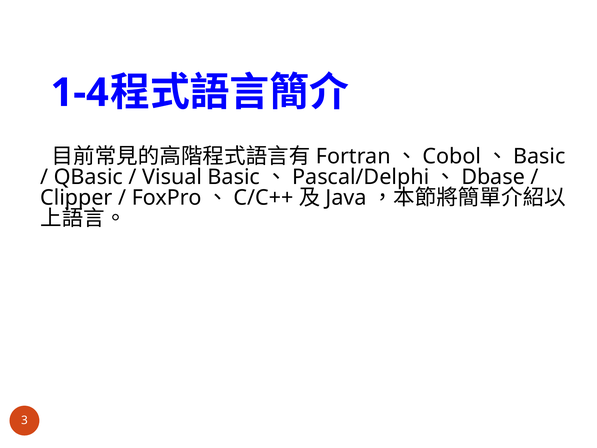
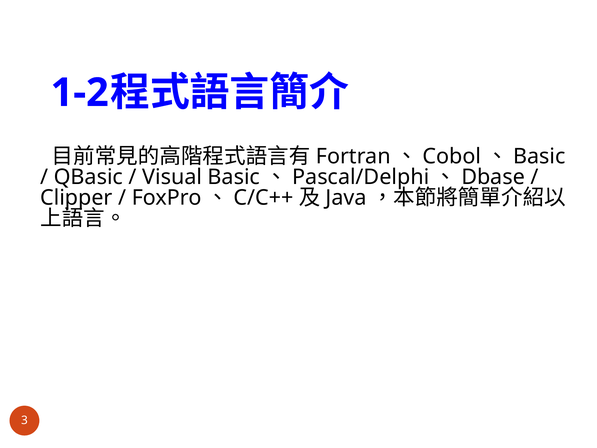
1-4: 1-4 -> 1-2
